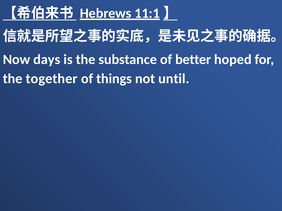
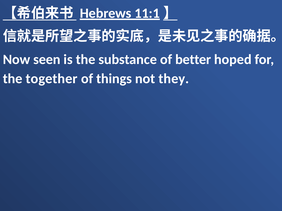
days: days -> seen
until: until -> they
